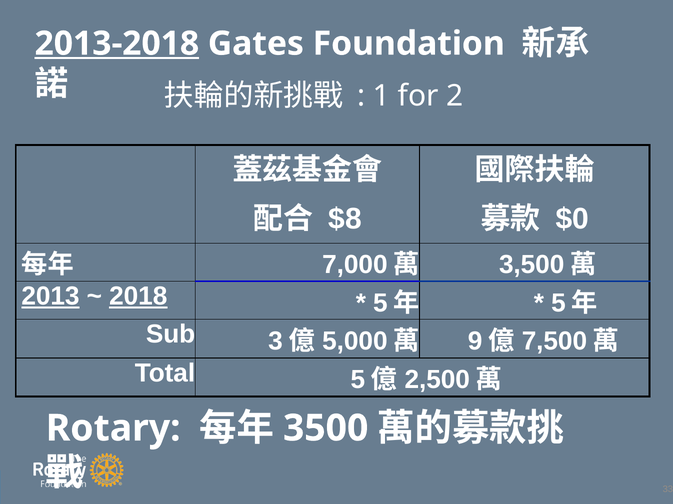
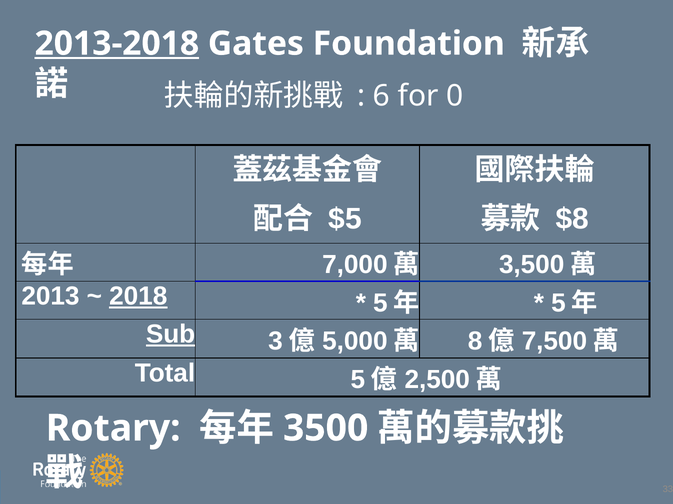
1: 1 -> 6
2: 2 -> 0
$8: $8 -> $5
$0: $0 -> $8
2013 underline: present -> none
Sub underline: none -> present
9: 9 -> 8
